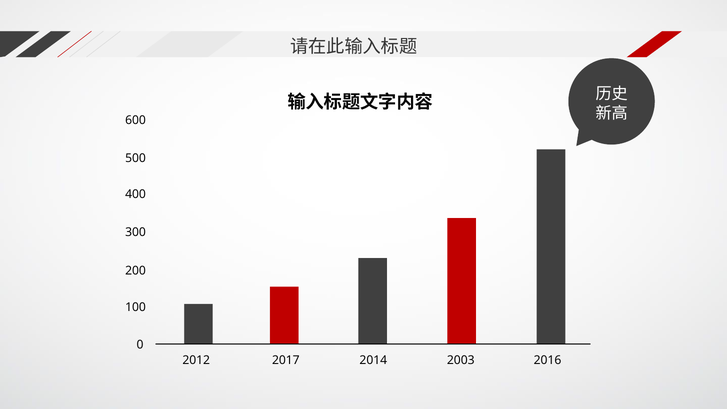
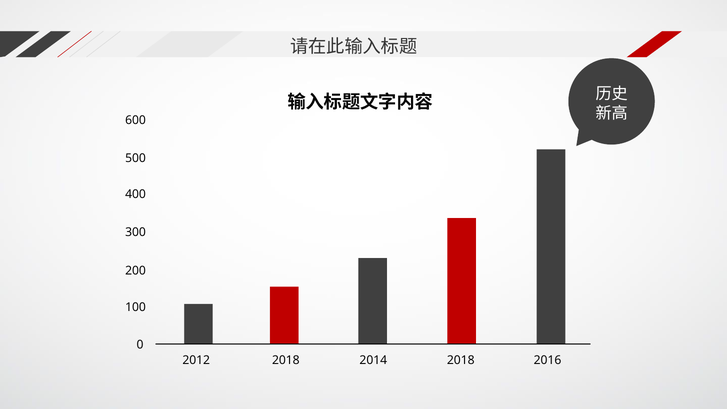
2012 2017: 2017 -> 2018
2014 2003: 2003 -> 2018
